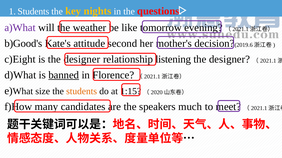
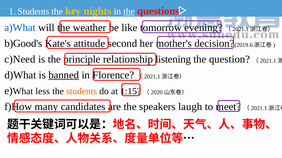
the at (129, 11) underline: none -> present
a)What colour: purple -> blue
c)Eight: c)Eight -> c)Need
is the designer: designer -> principle
designer at (230, 59): designer -> question
size: size -> less
much: much -> laugh
